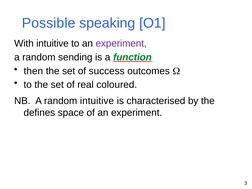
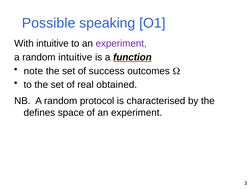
random sending: sending -> intuitive
function colour: green -> black
then: then -> note
coloured: coloured -> obtained
random intuitive: intuitive -> protocol
